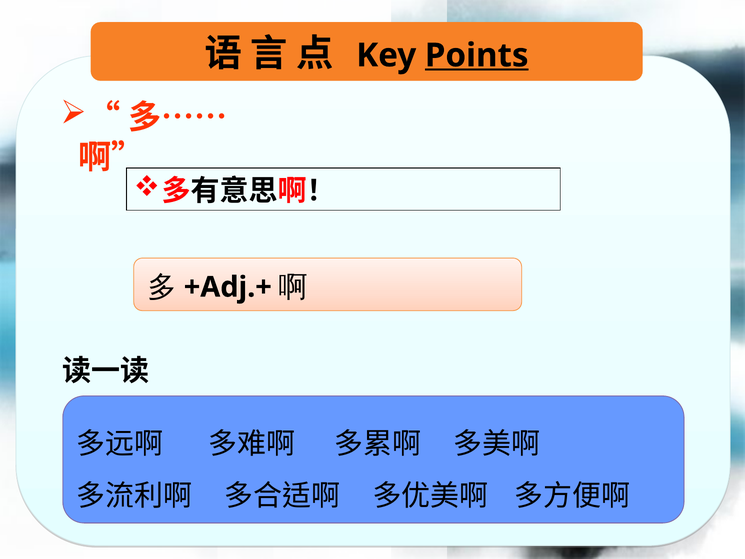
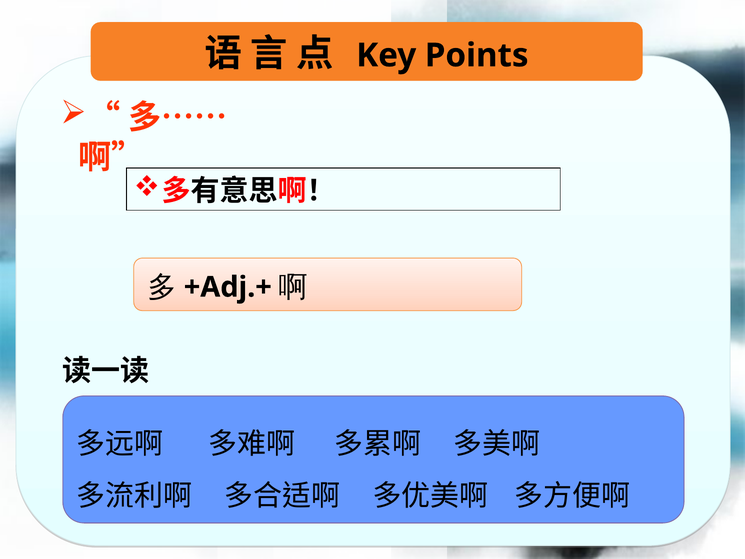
Points underline: present -> none
